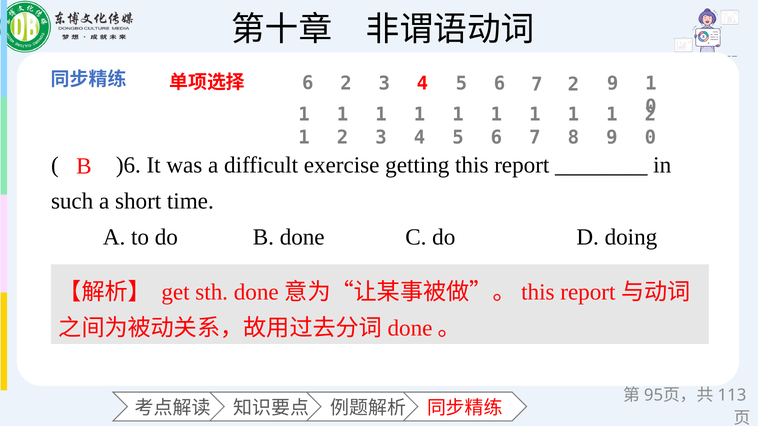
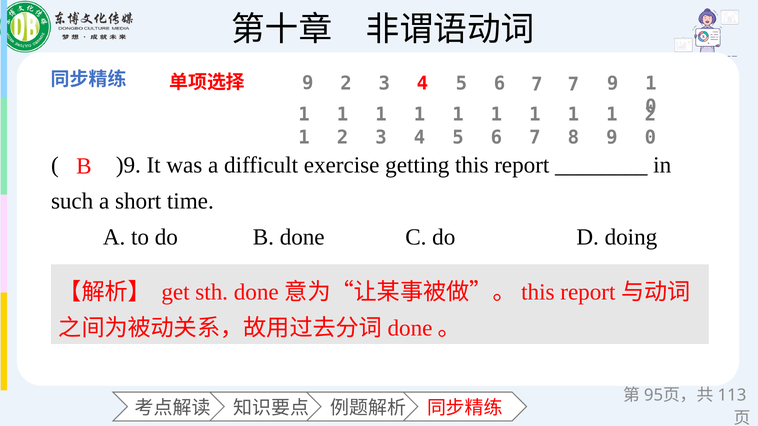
6 at (308, 83): 6 -> 9
7 2: 2 -> 7
)6: )6 -> )9
